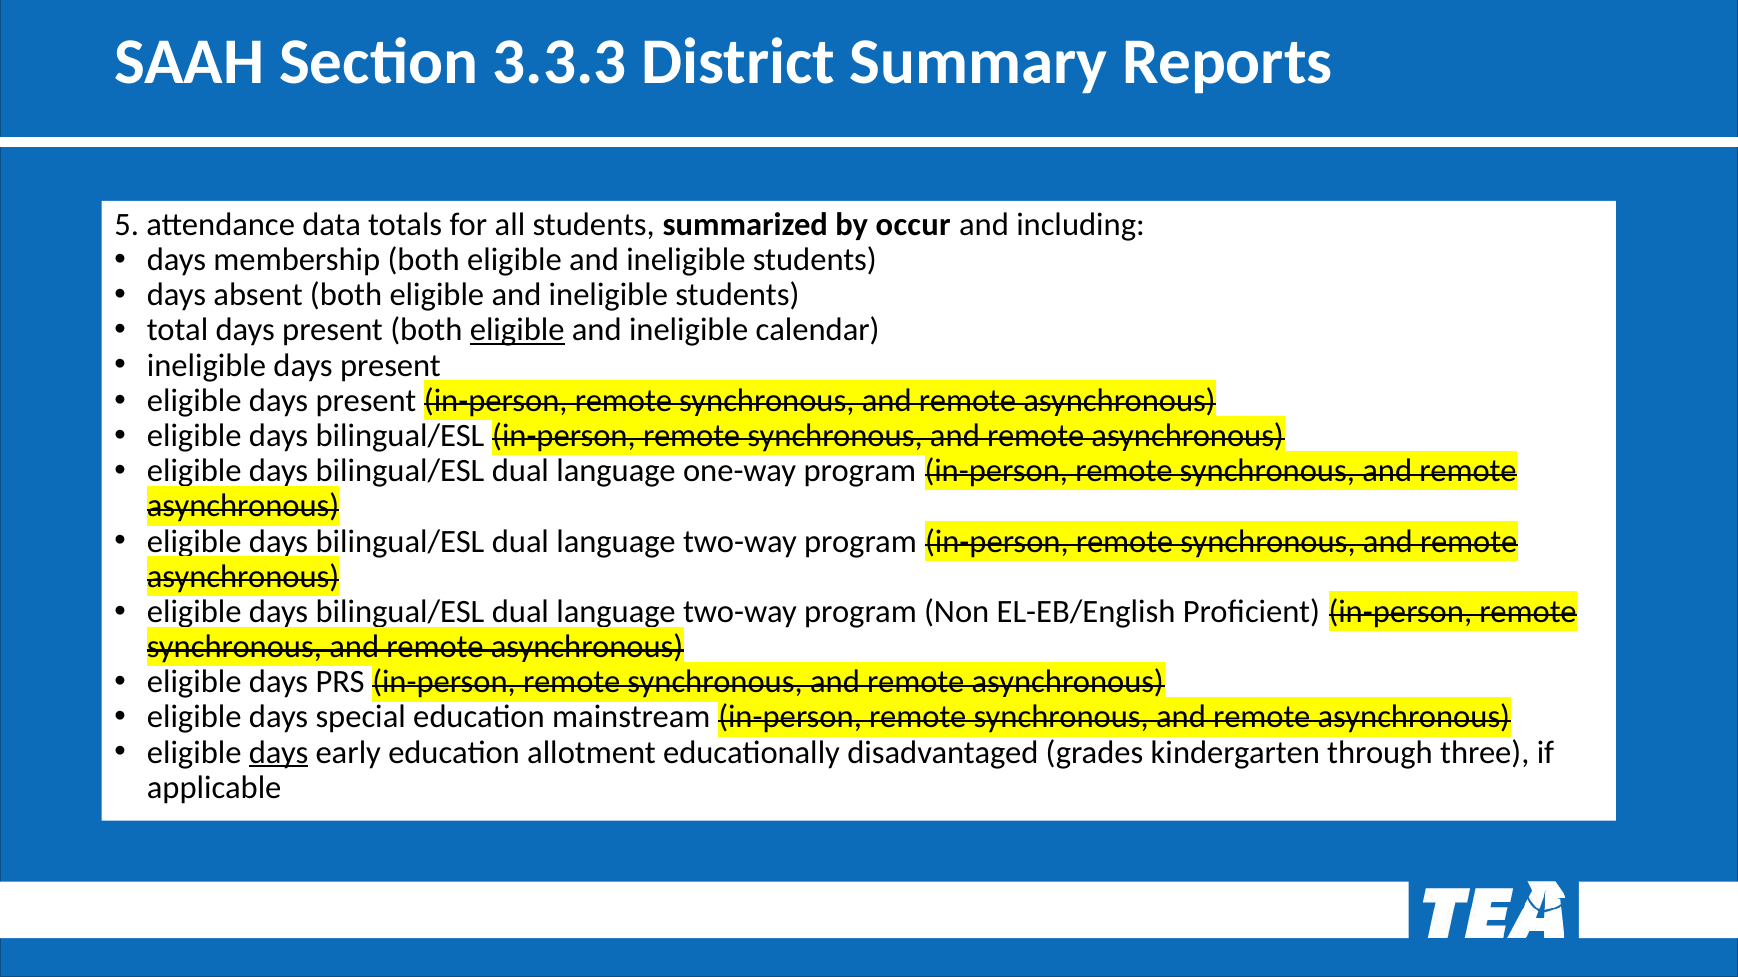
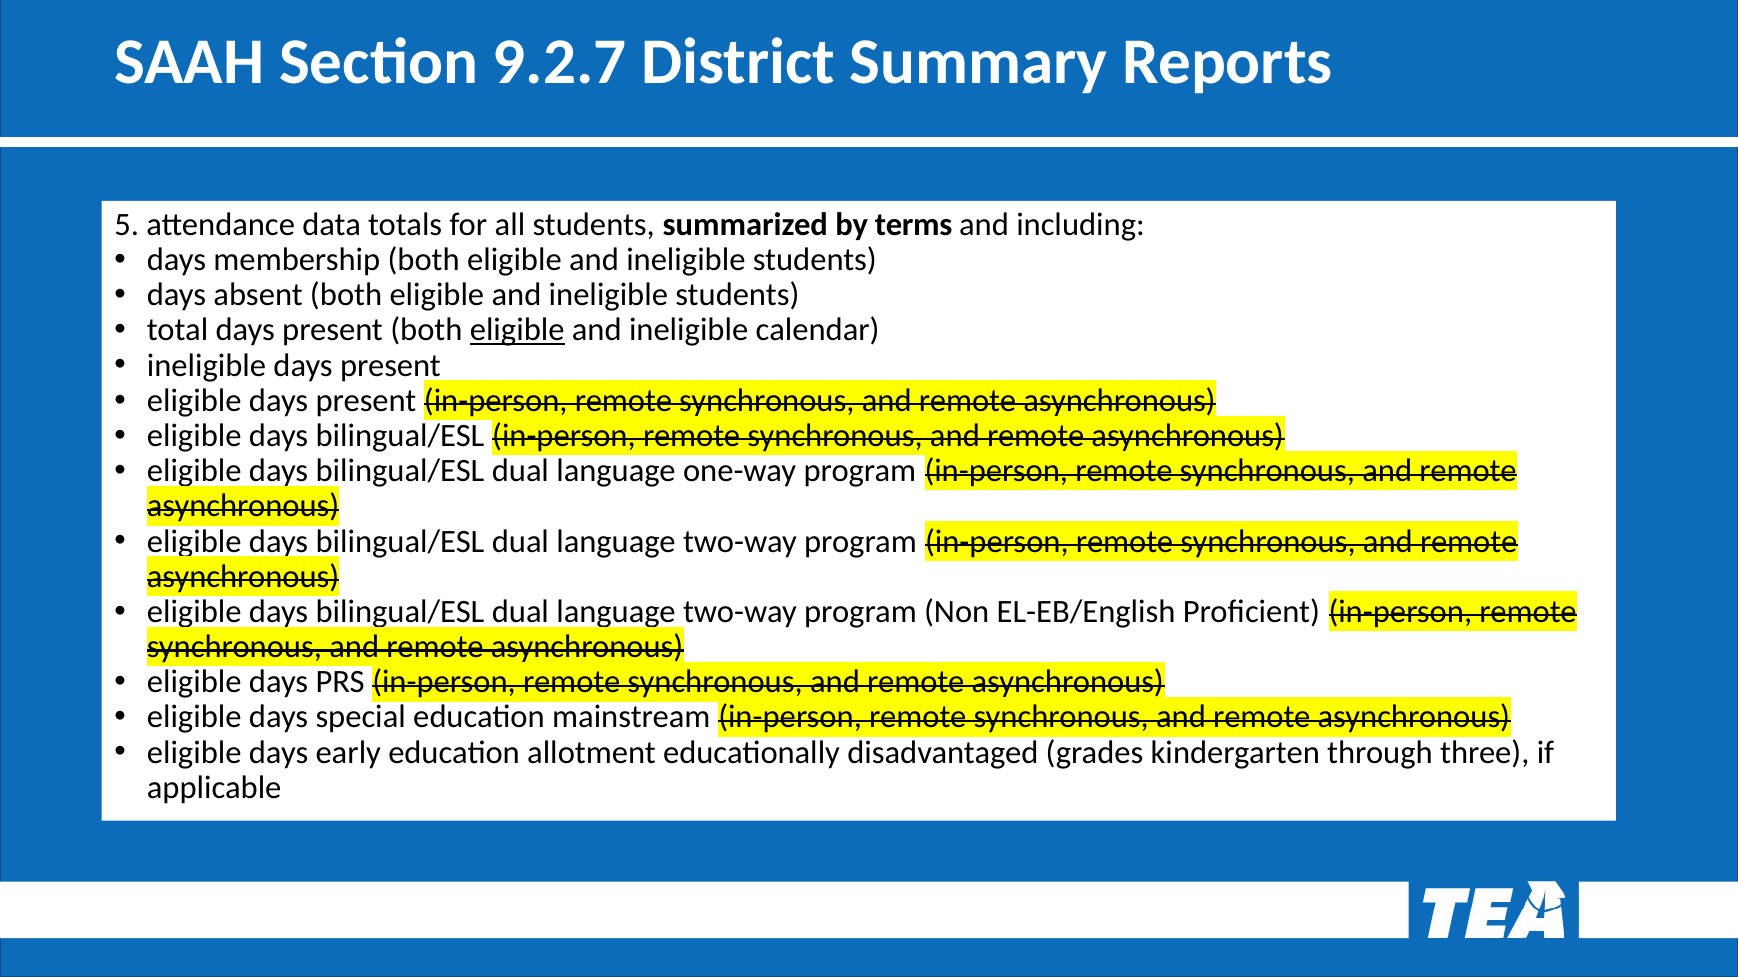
3.3.3: 3.3.3 -> 9.2.7
occur: occur -> terms
days at (279, 753) underline: present -> none
